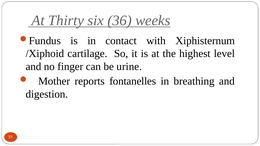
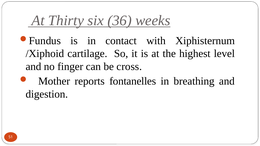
urine: urine -> cross
